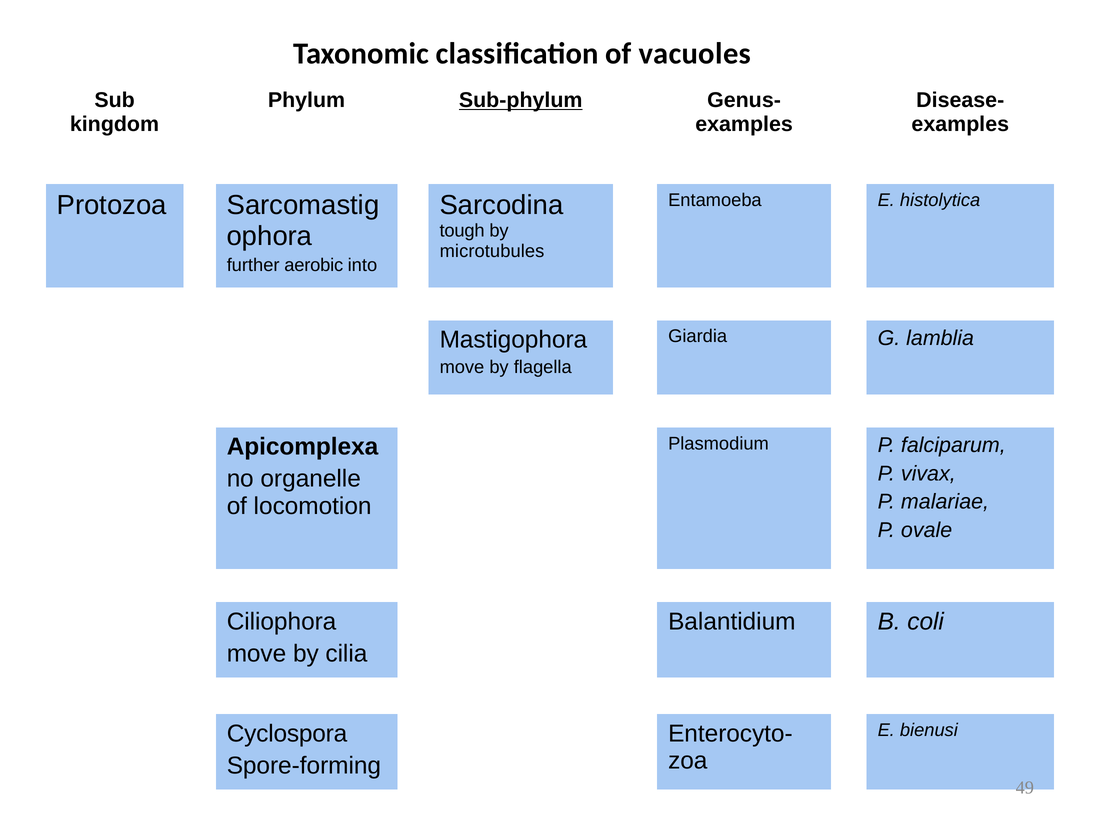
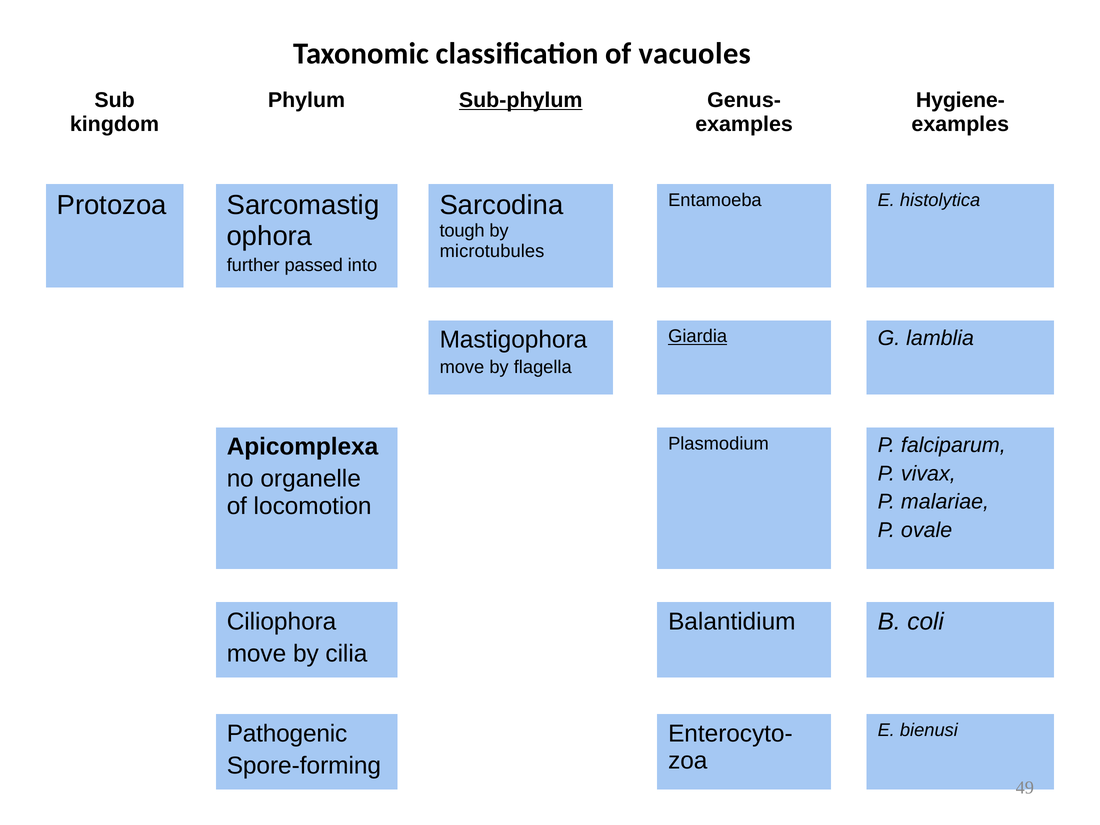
Disease-: Disease- -> Hygiene-
aerobic: aerobic -> passed
Giardia underline: none -> present
Cyclospora: Cyclospora -> Pathogenic
